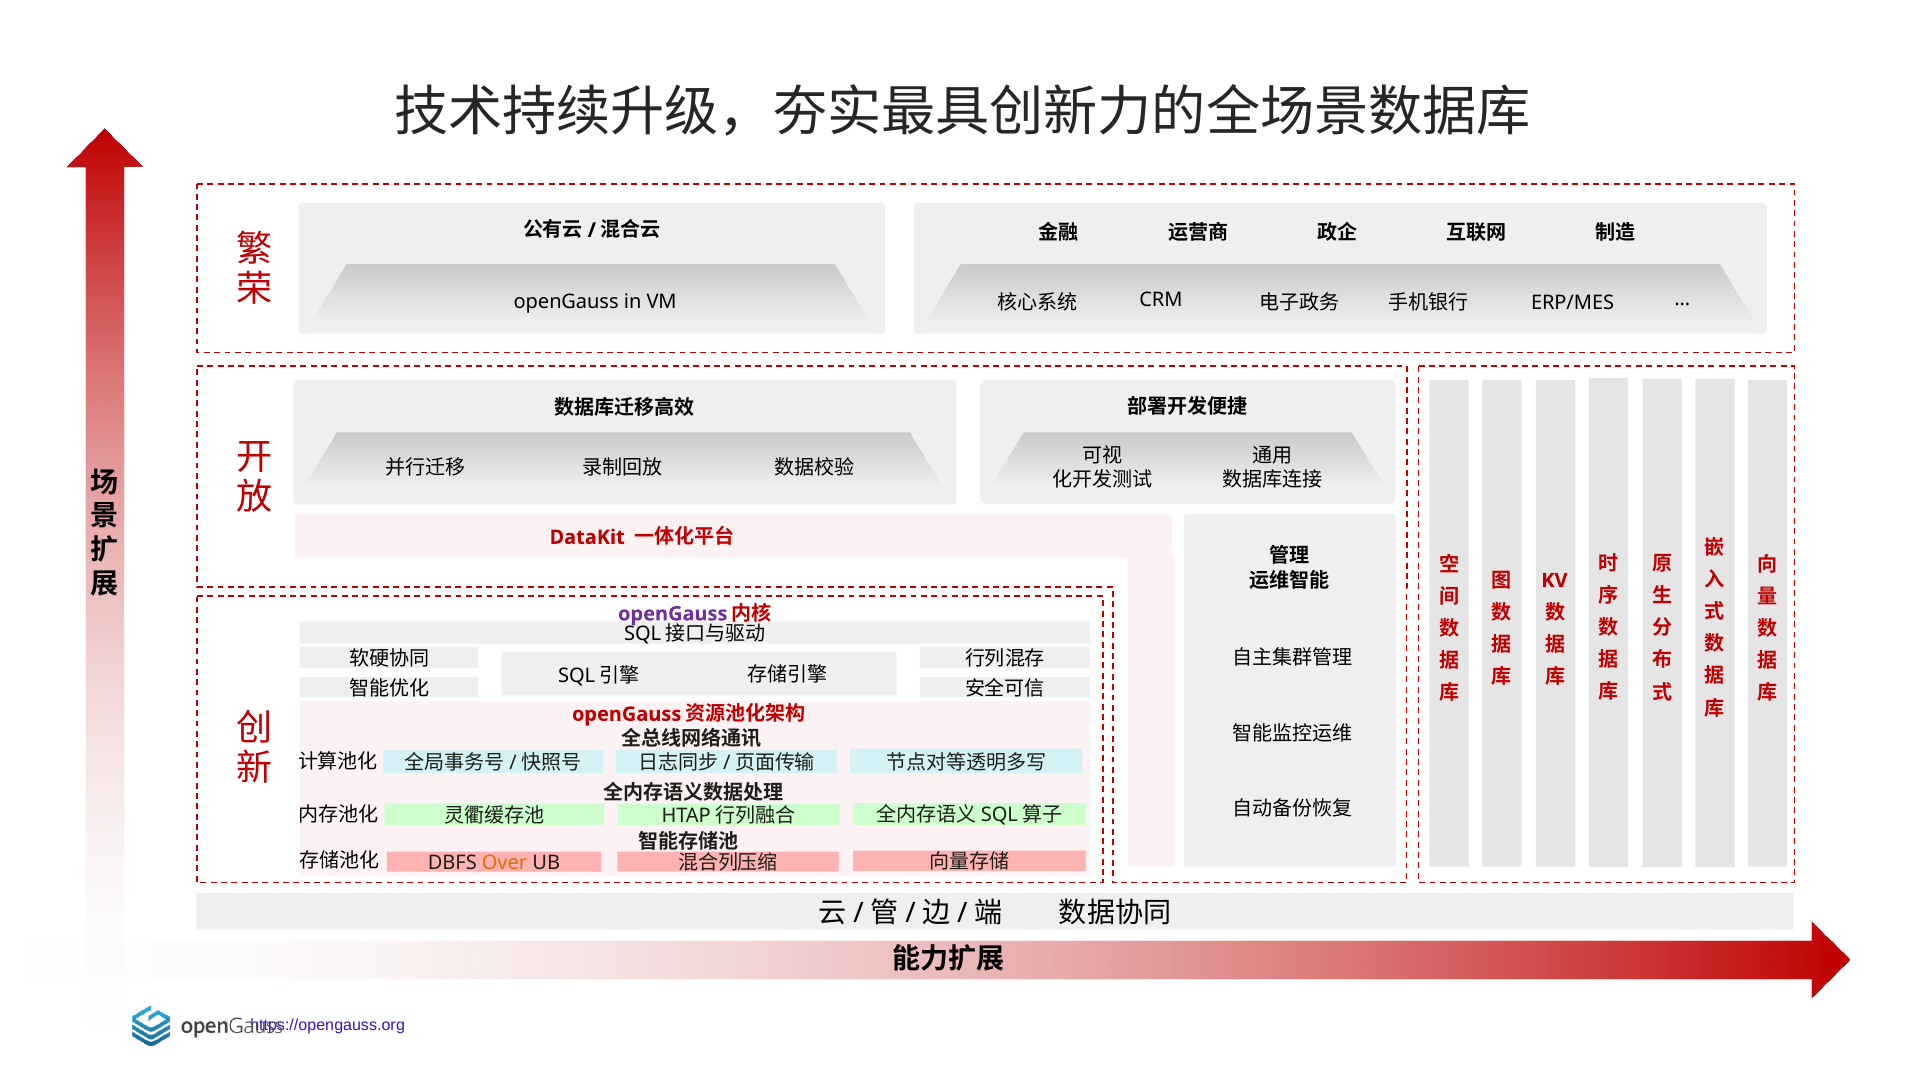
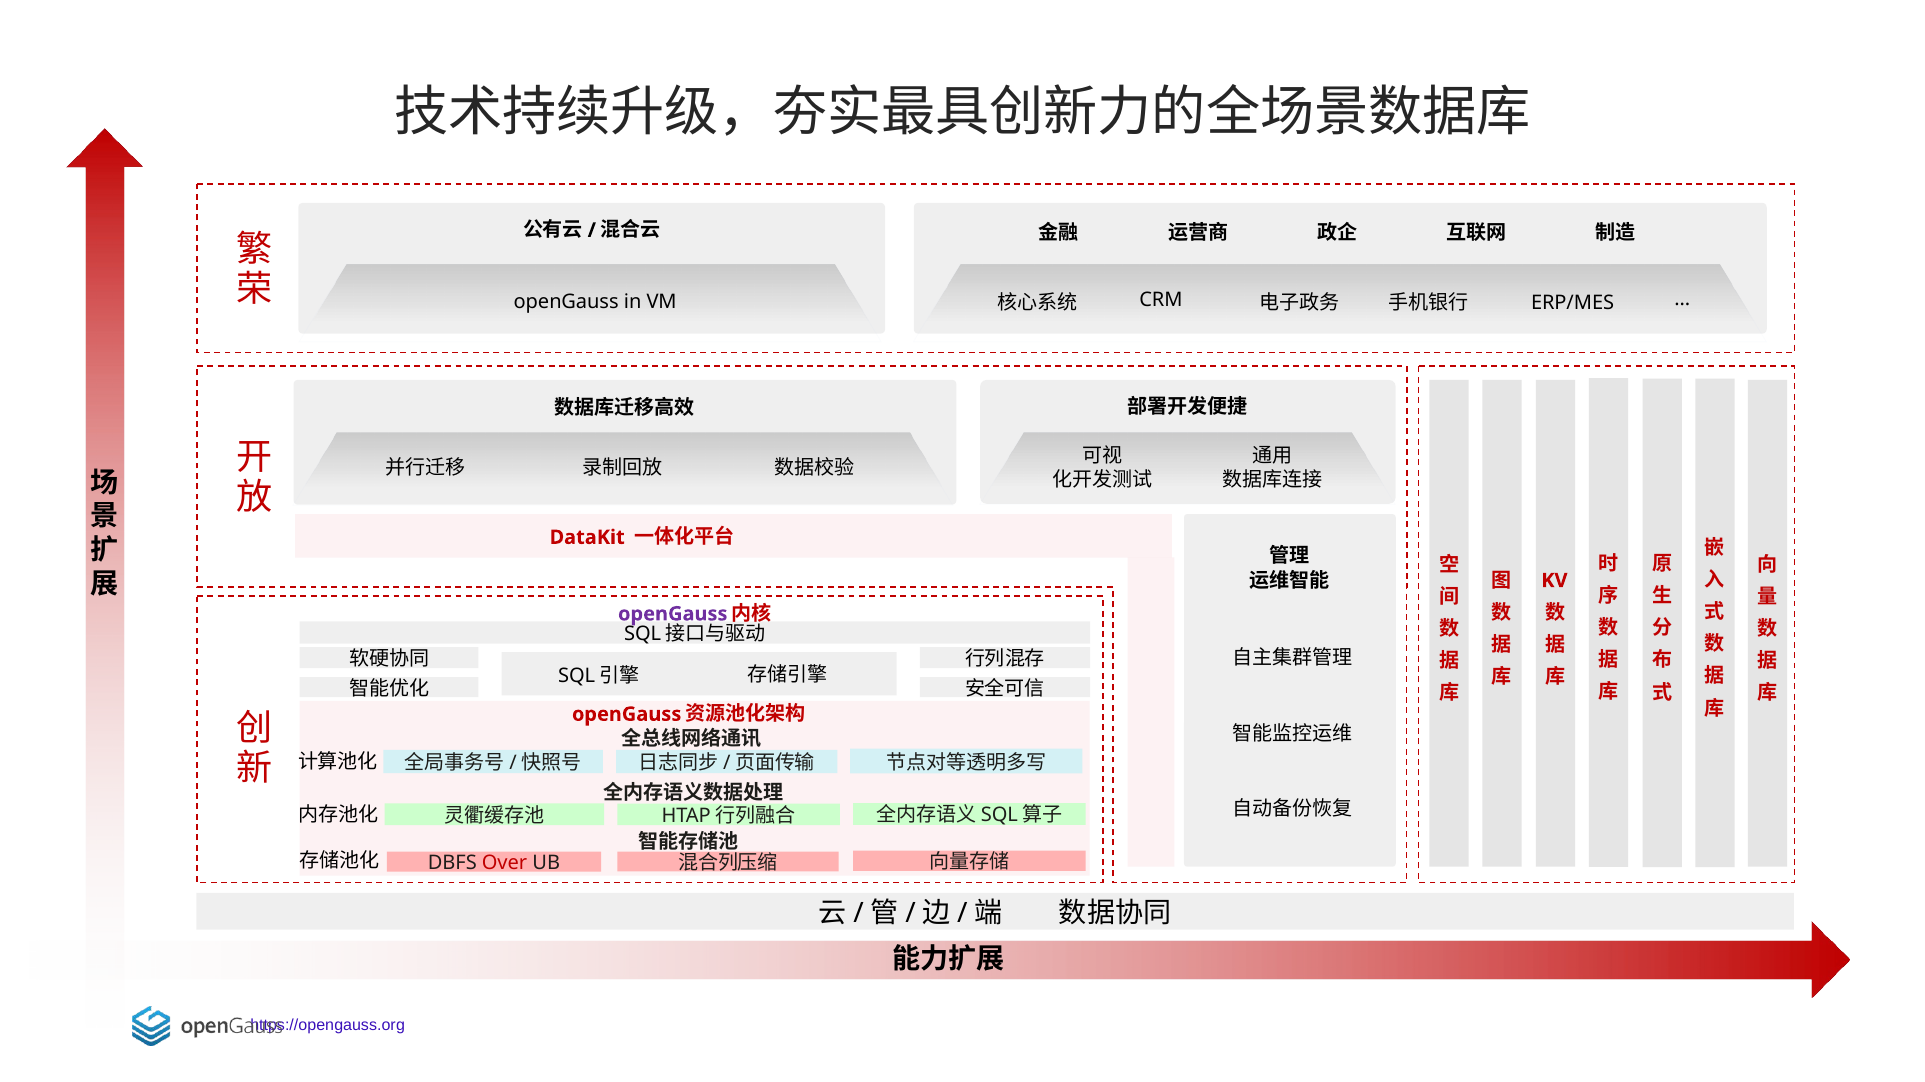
Over colour: orange -> red
